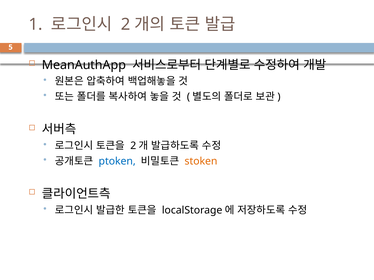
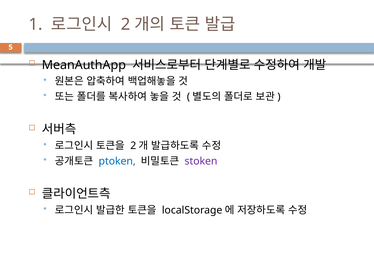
stoken colour: orange -> purple
